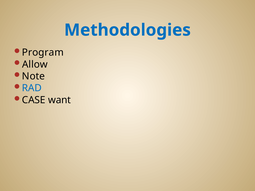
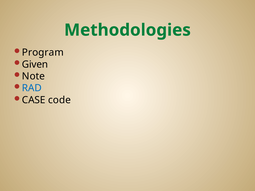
Methodologies colour: blue -> green
Allow: Allow -> Given
want: want -> code
